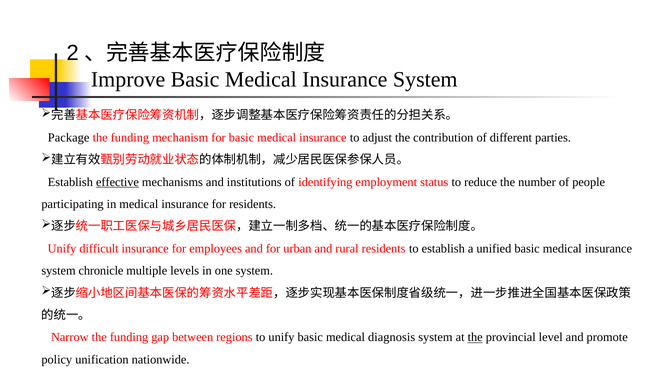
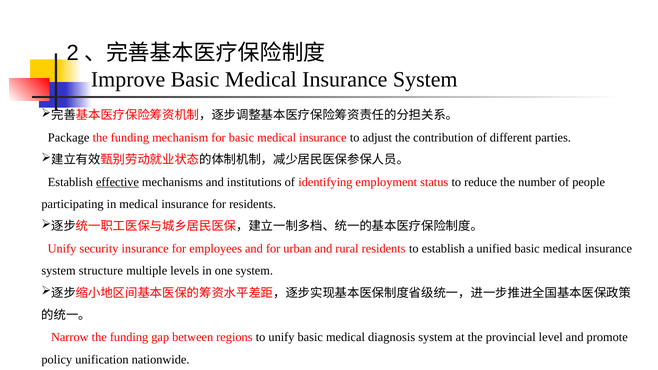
difficult: difficult -> security
chronicle: chronicle -> structure
the at (475, 337) underline: present -> none
